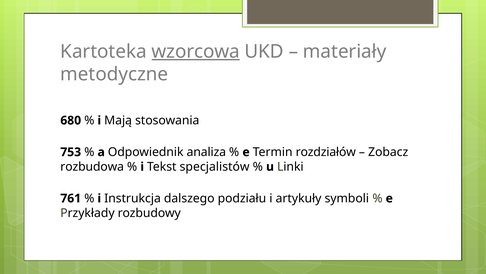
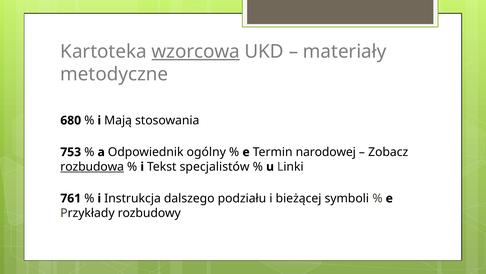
analiza: analiza -> ogólny
rozdziałów: rozdziałów -> narodowej
rozbudowa underline: none -> present
artykuły: artykuły -> bieżącej
